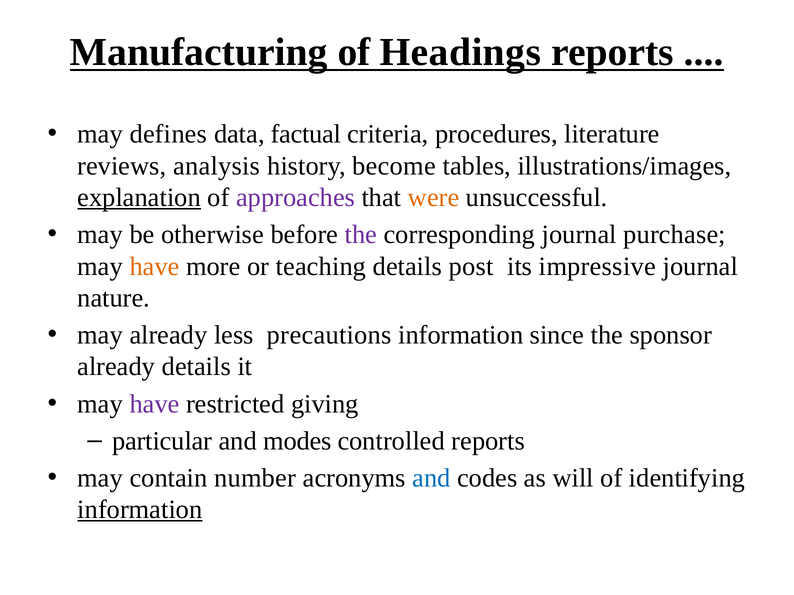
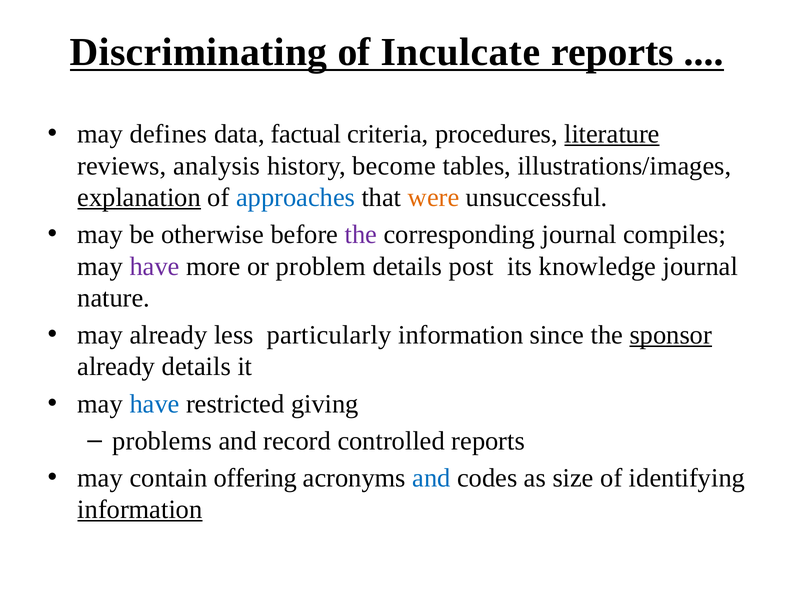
Manufacturing: Manufacturing -> Discriminating
Headings: Headings -> Inculcate
literature underline: none -> present
approaches colour: purple -> blue
purchase: purchase -> compiles
have at (155, 267) colour: orange -> purple
teaching: teaching -> problem
impressive: impressive -> knowledge
precautions: precautions -> particularly
sponsor underline: none -> present
have at (155, 404) colour: purple -> blue
particular: particular -> problems
modes: modes -> record
number: number -> offering
will: will -> size
